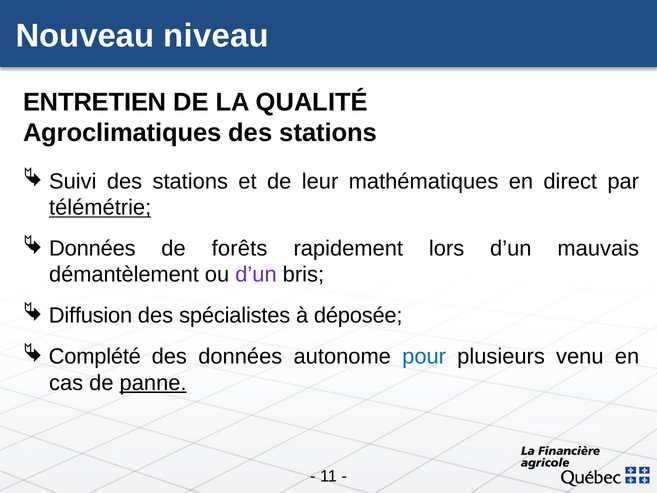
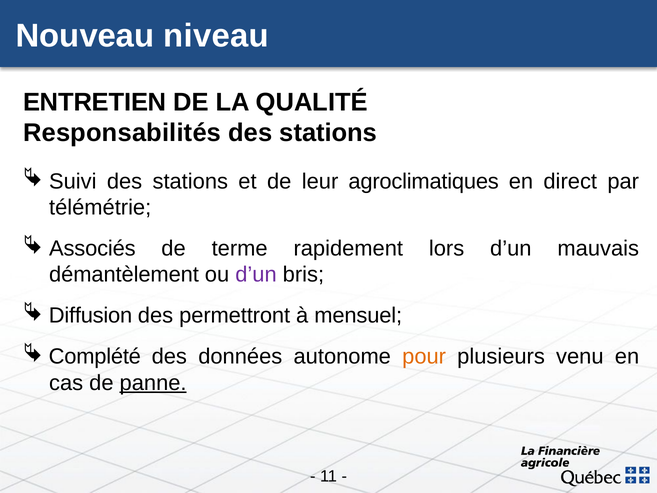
Agroclimatiques: Agroclimatiques -> Responsabilités
mathématiques: mathématiques -> agroclimatiques
télémétrie underline: present -> none
Données at (92, 248): Données -> Associés
forêts: forêts -> terme
spécialistes: spécialistes -> permettront
déposée: déposée -> mensuel
pour colour: blue -> orange
